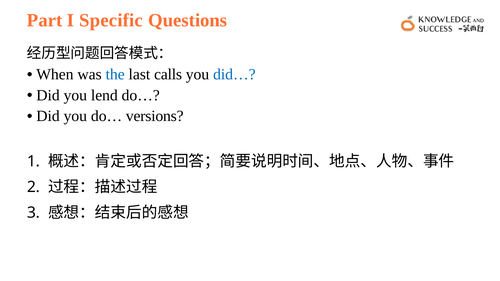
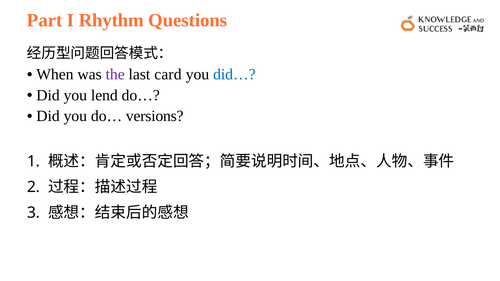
Specific: Specific -> Rhythm
the colour: blue -> purple
calls: calls -> card
